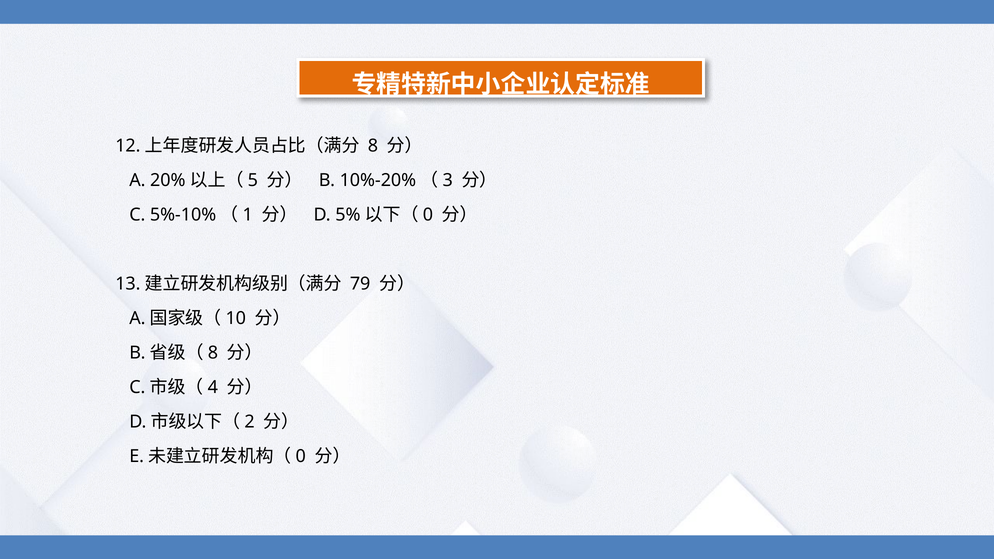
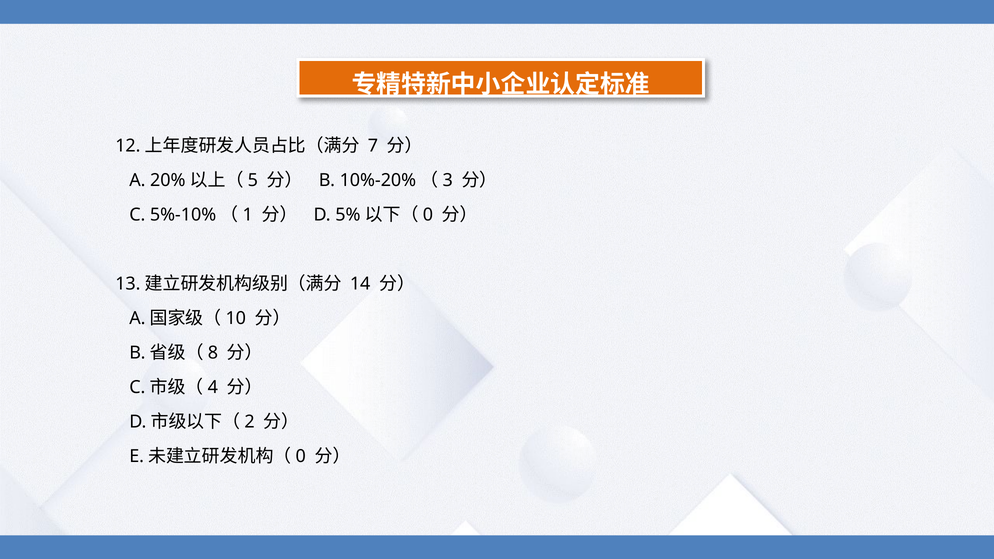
8: 8 -> 7
79: 79 -> 14
